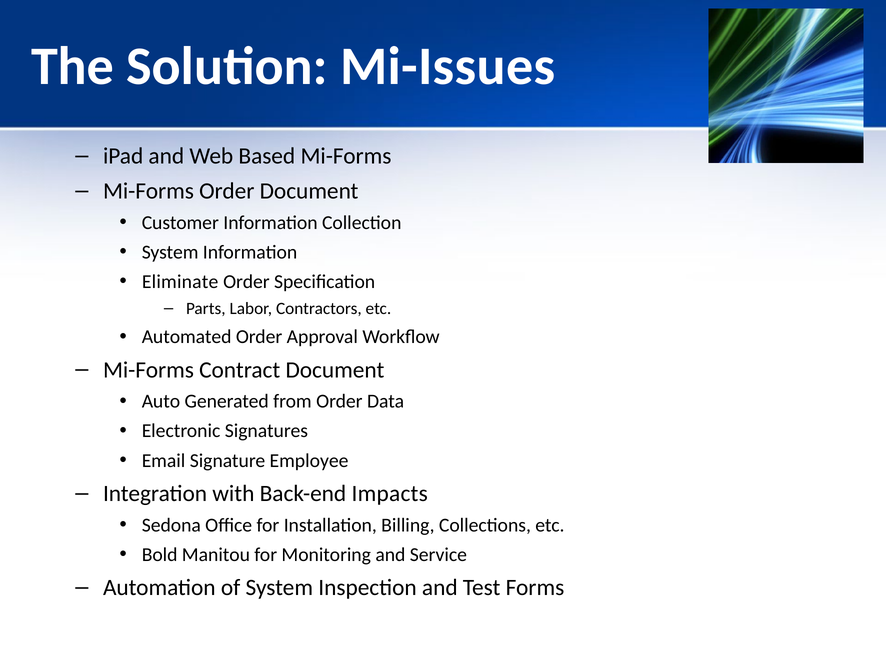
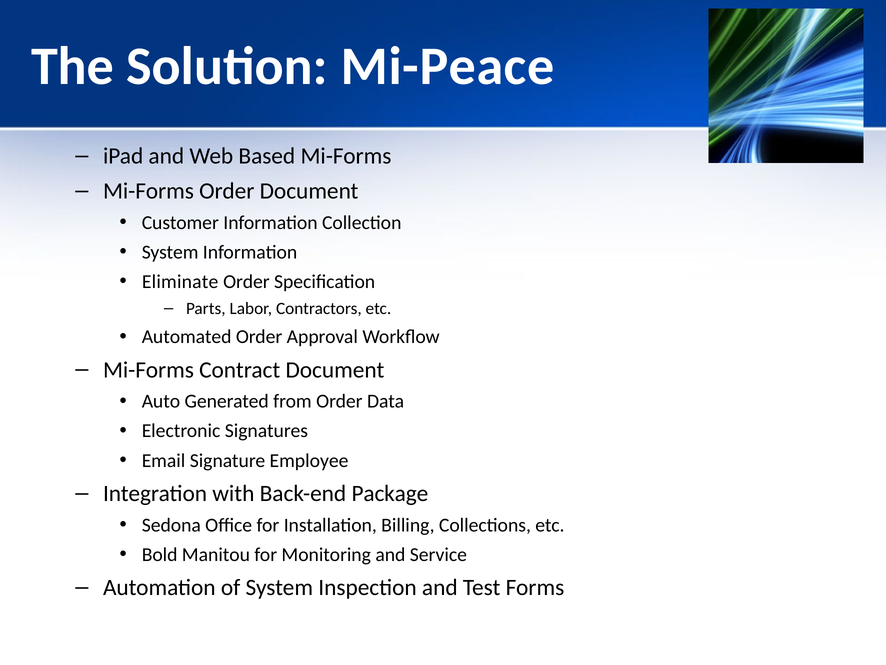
Mi-Issues: Mi-Issues -> Mi-Peace
Impacts: Impacts -> Package
